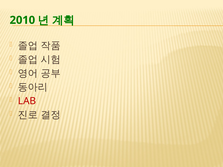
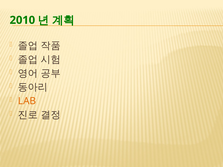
LAB colour: red -> orange
